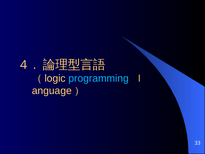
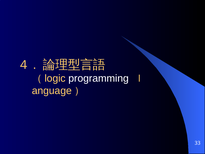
programming colour: light blue -> white
